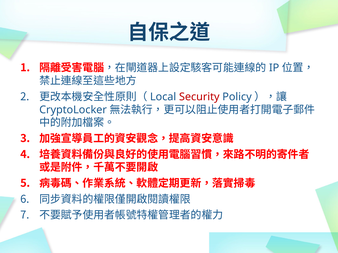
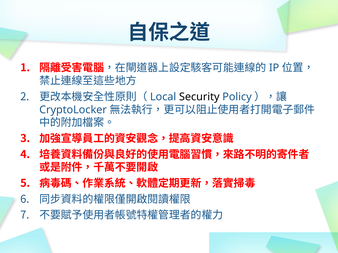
Security colour: red -> black
